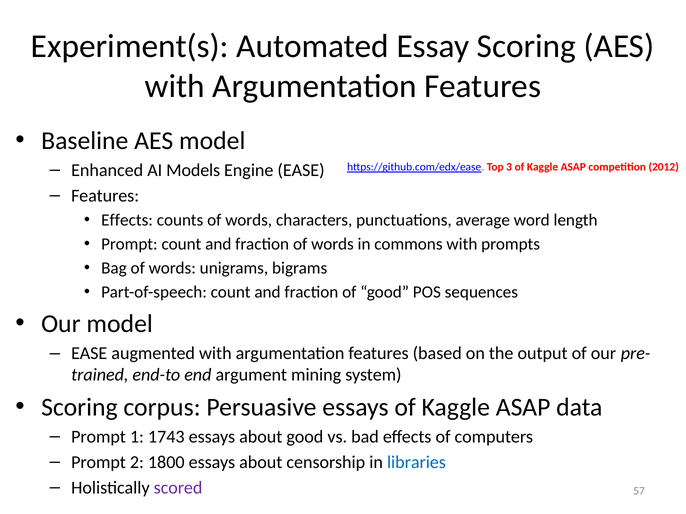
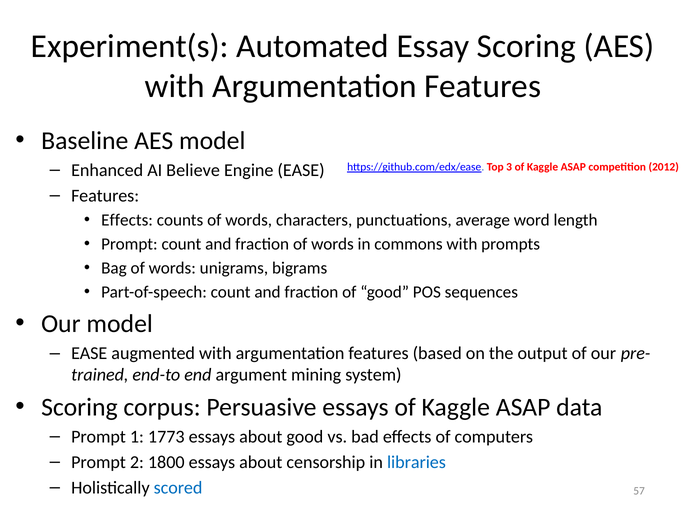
Models: Models -> Believe
1743: 1743 -> 1773
scored colour: purple -> blue
